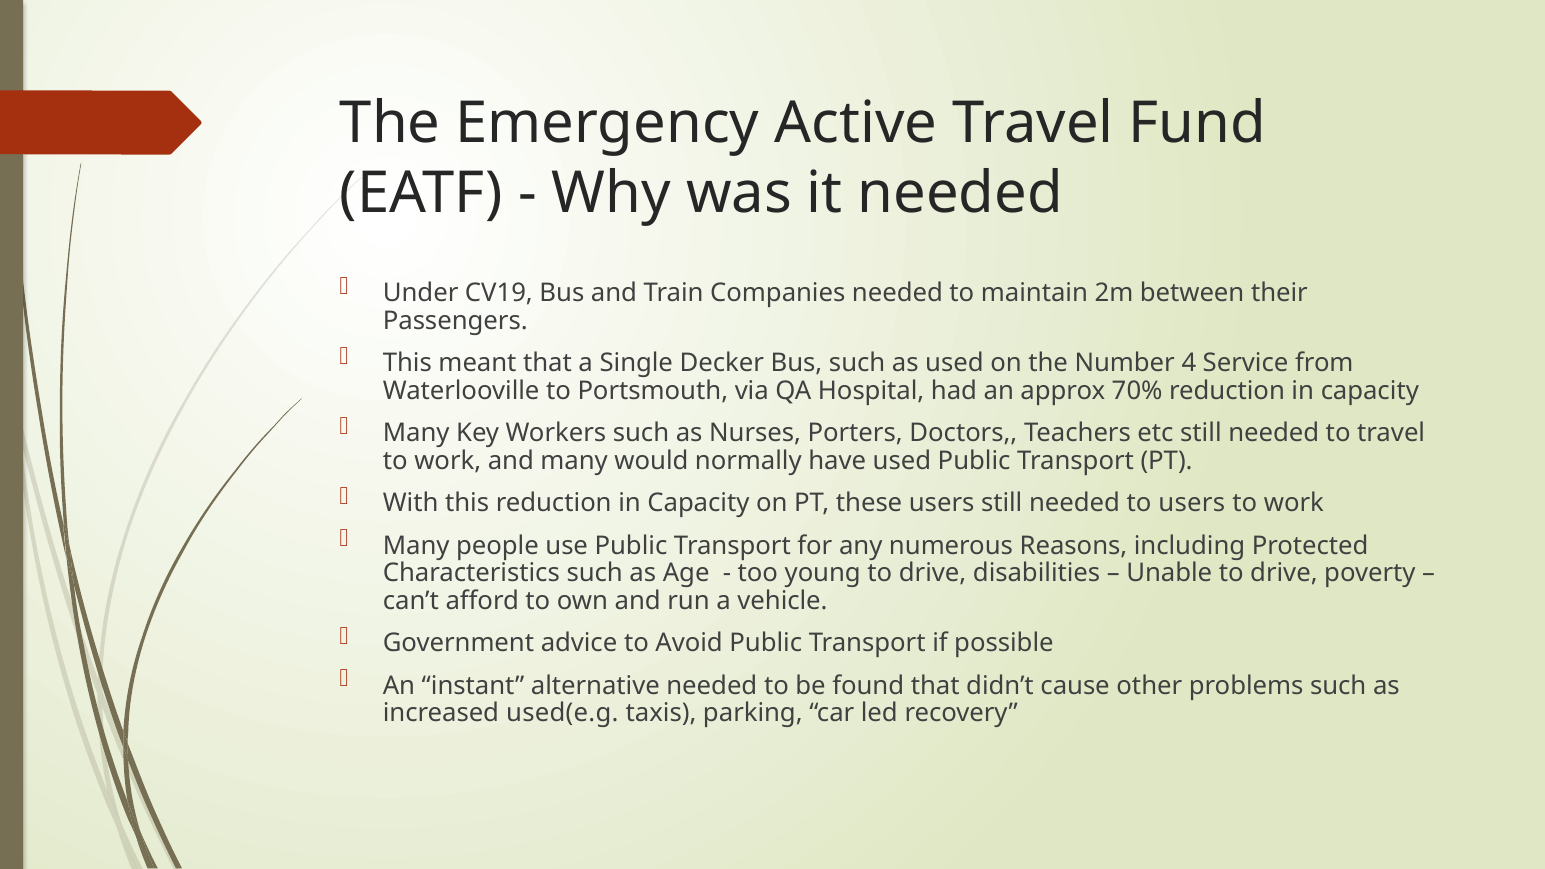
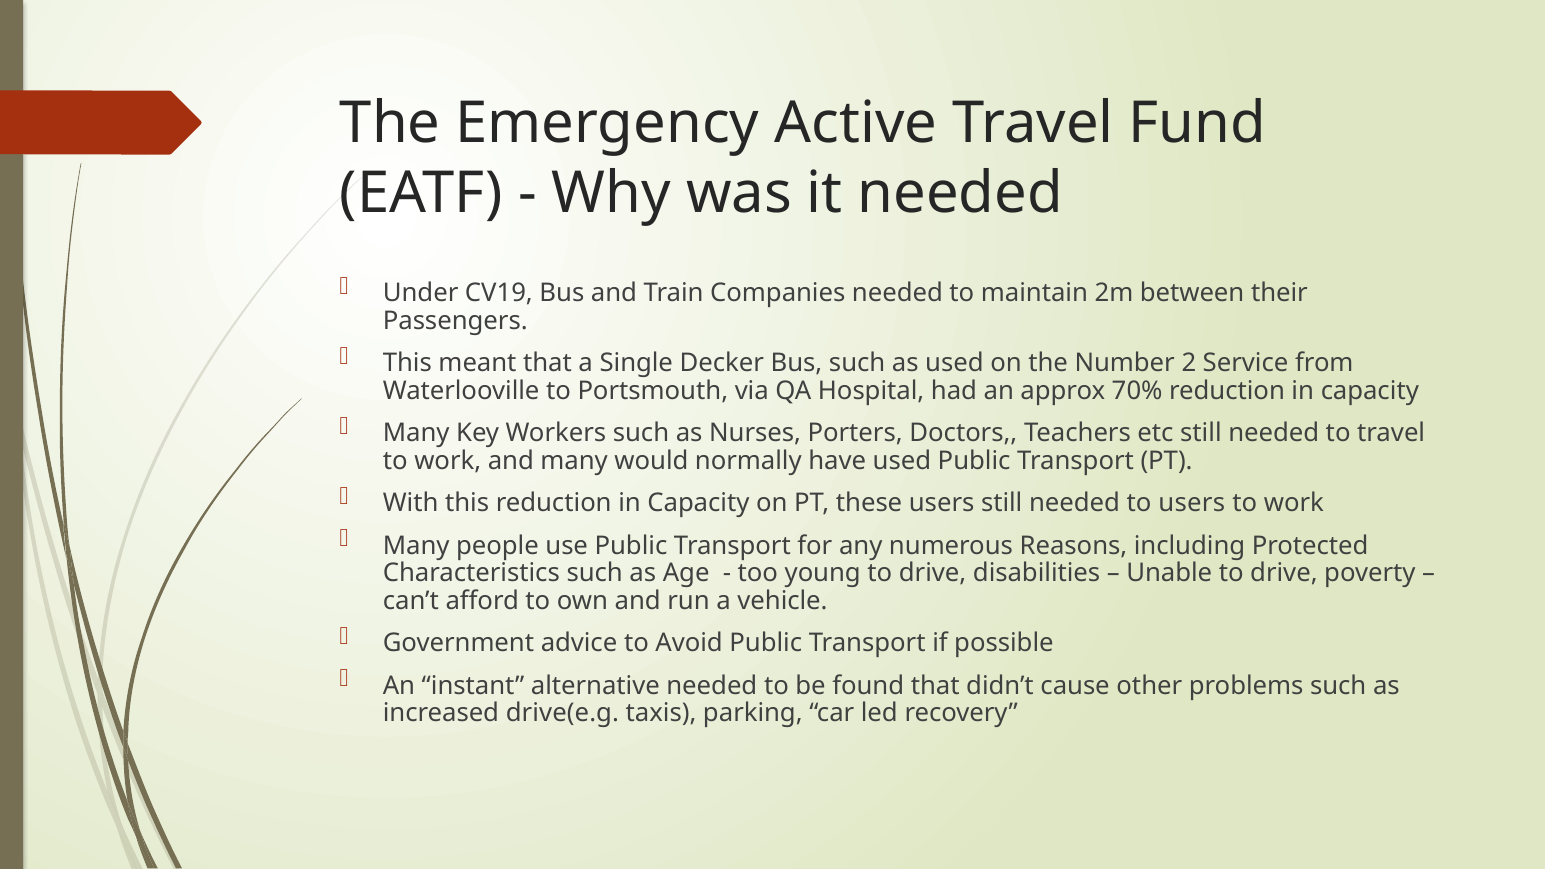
4: 4 -> 2
used(e.g: used(e.g -> drive(e.g
